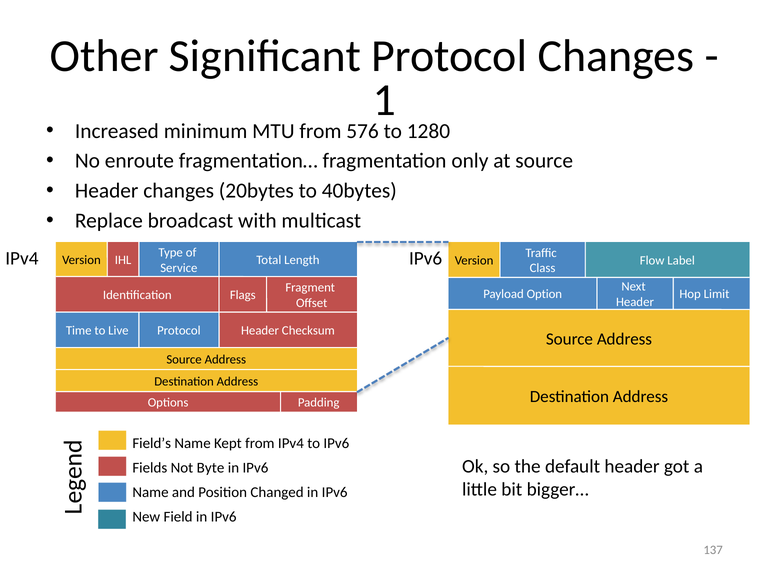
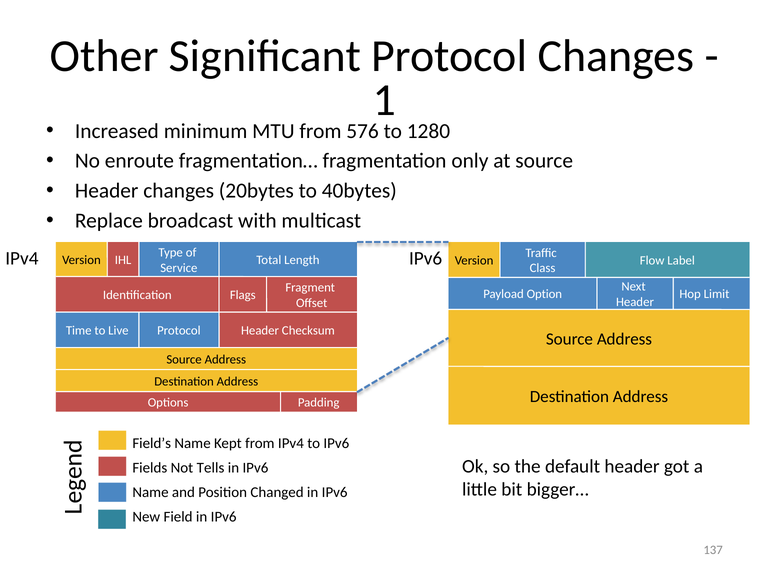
Byte: Byte -> Tells
